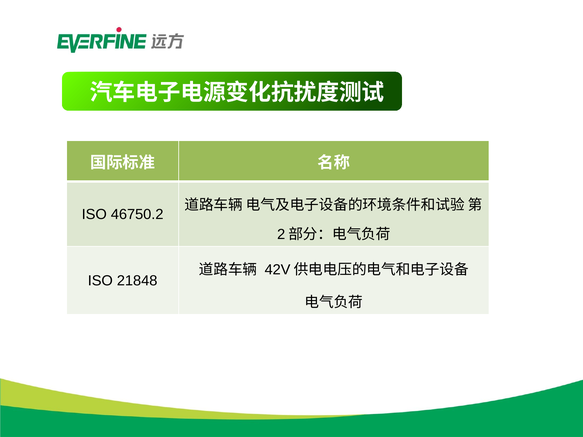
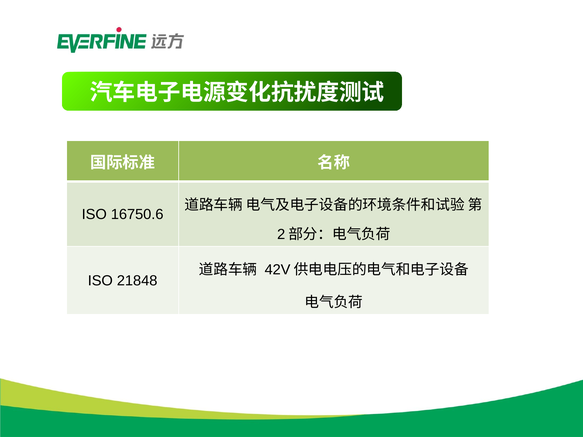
46750.2: 46750.2 -> 16750.6
